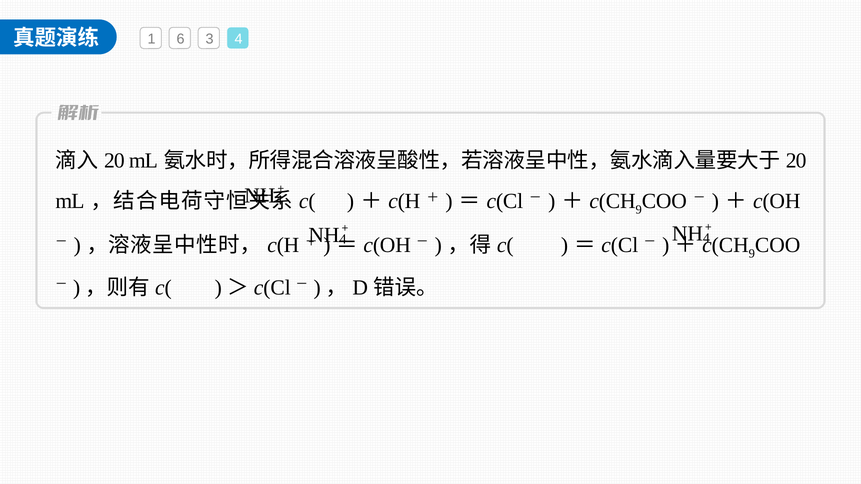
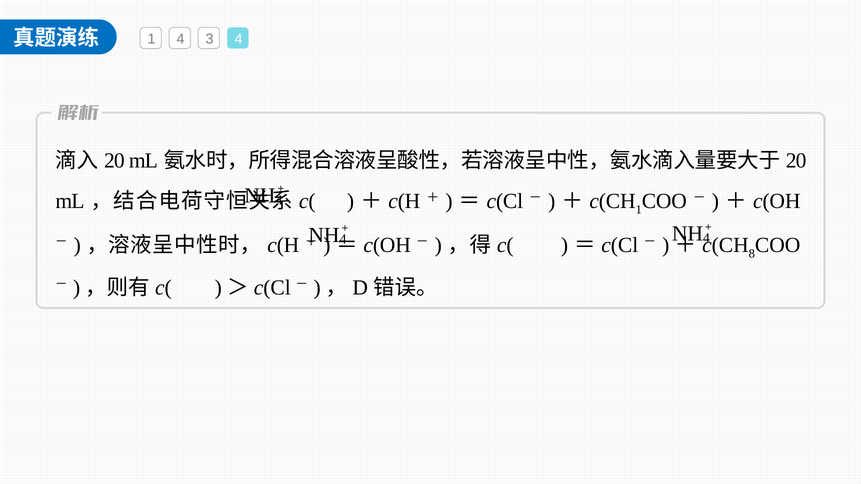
1 6: 6 -> 4
9 at (639, 210): 9 -> 1
9 at (752, 254): 9 -> 8
